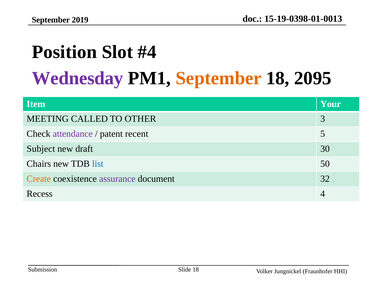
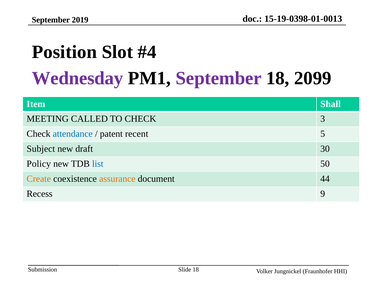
September at (219, 78) colour: orange -> purple
2095: 2095 -> 2099
Your: Your -> Shall
TO OTHER: OTHER -> CHECK
attendance colour: purple -> blue
Chairs: Chairs -> Policy
assurance colour: purple -> orange
32: 32 -> 44
4: 4 -> 9
